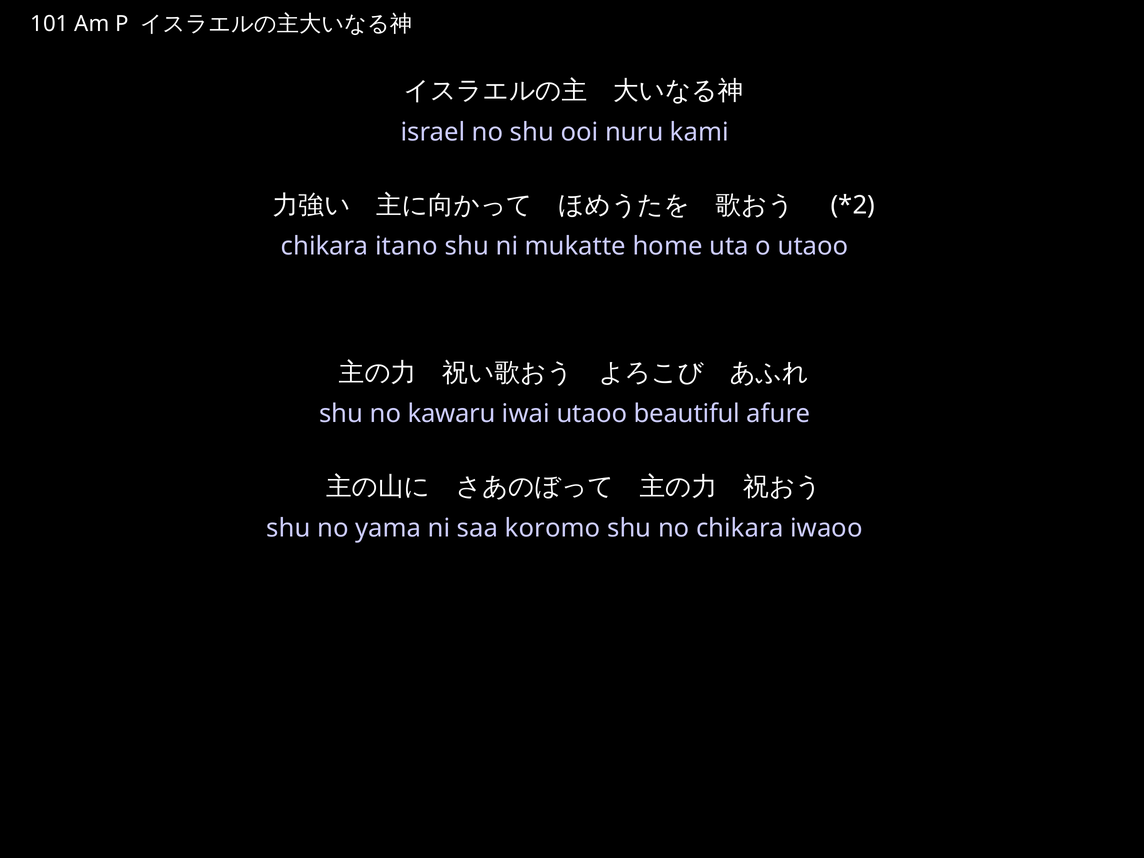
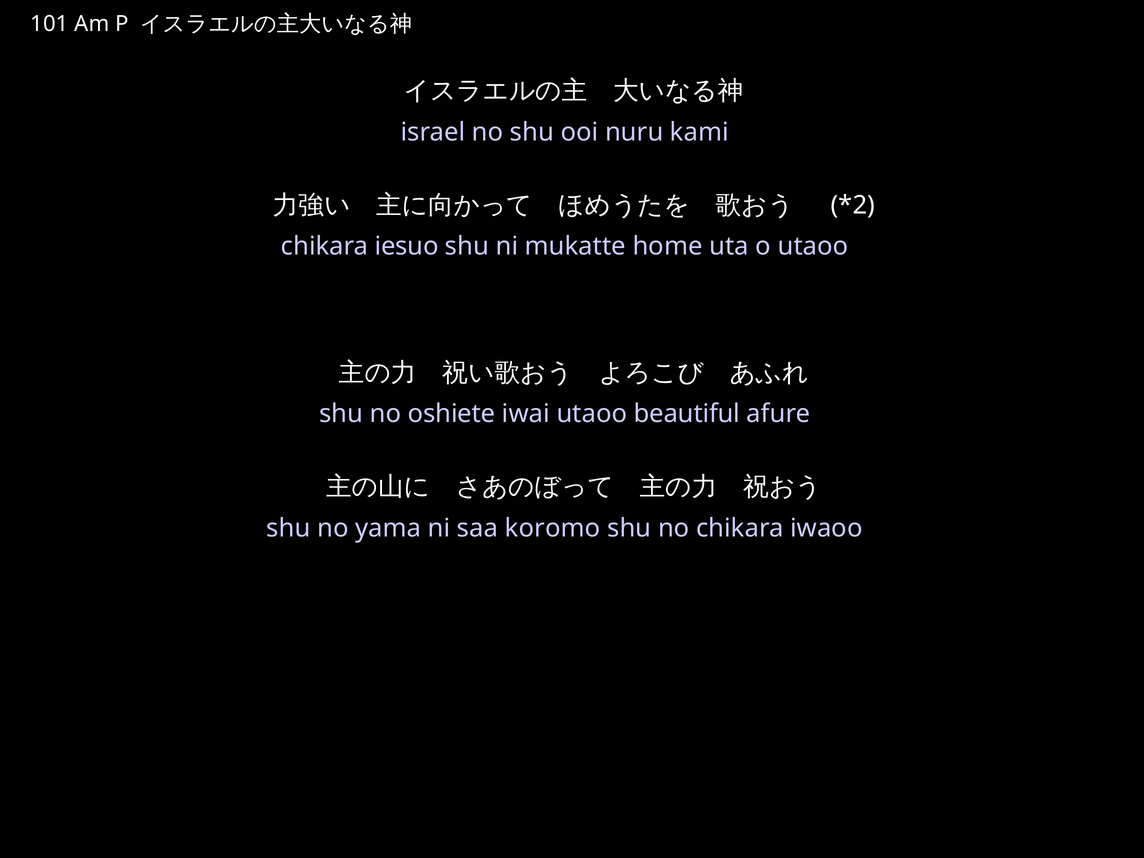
itano: itano -> iesuo
kawaru: kawaru -> oshiete
